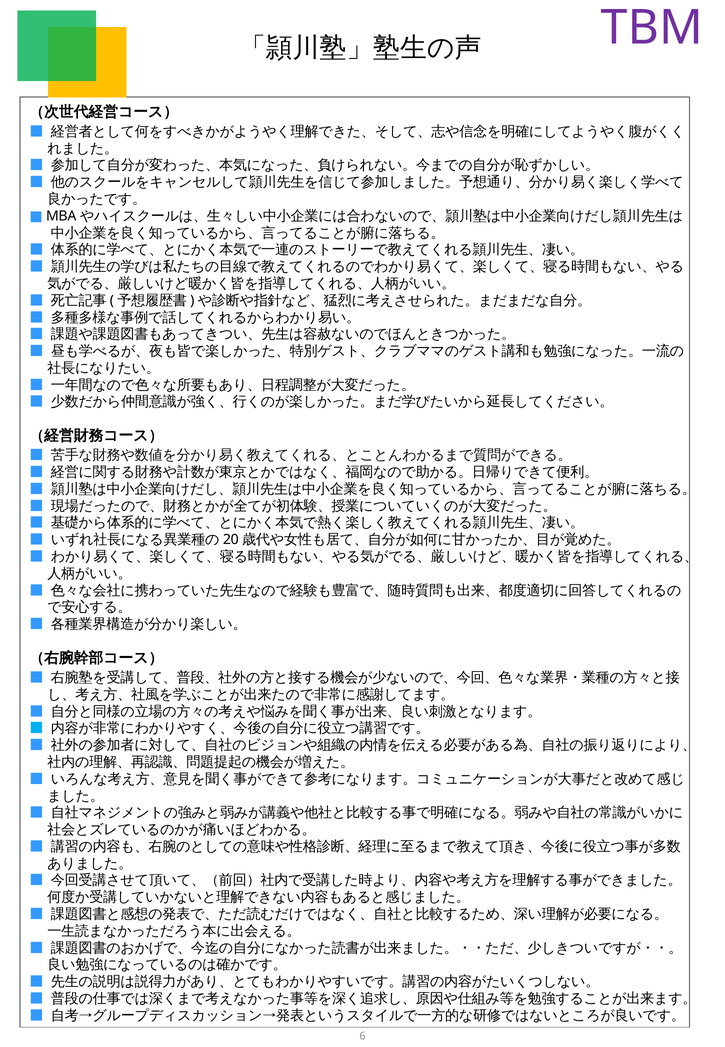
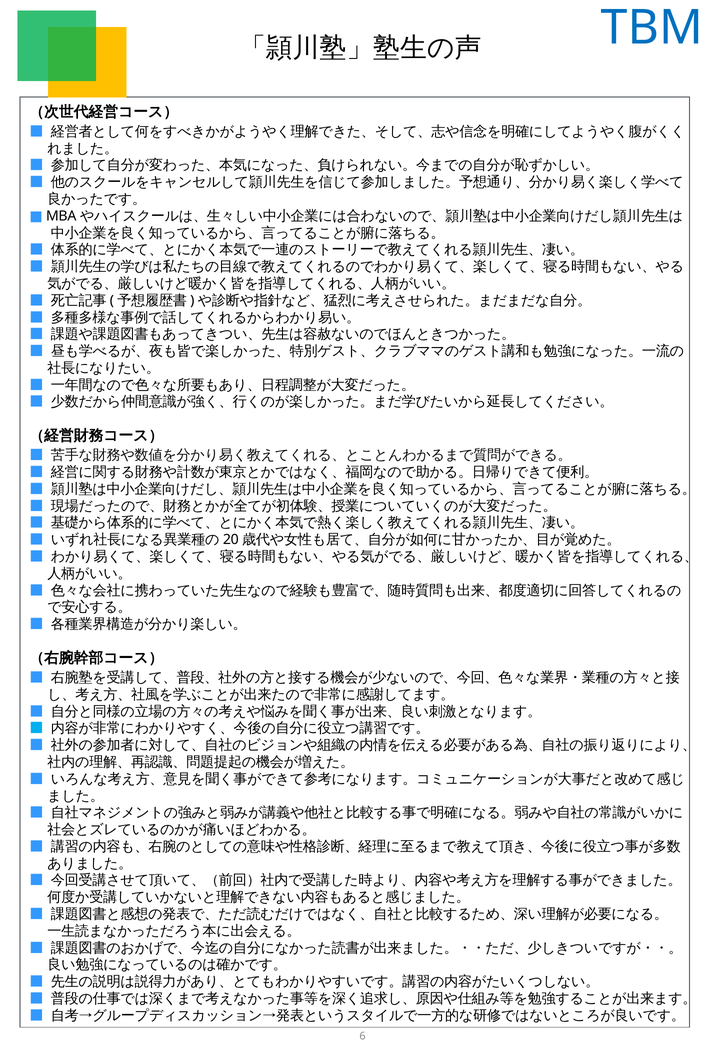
TBM colour: purple -> blue
